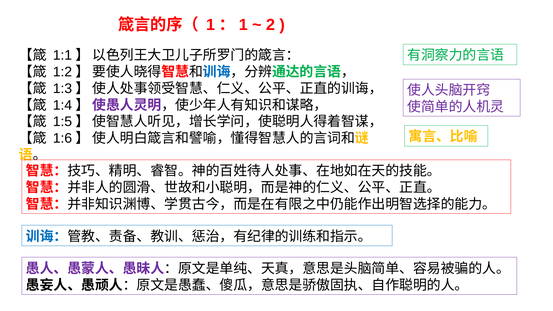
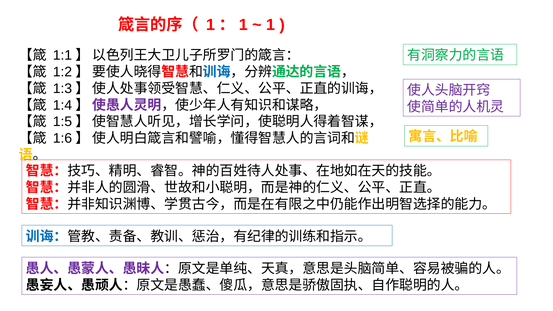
2 at (271, 25): 2 -> 1
